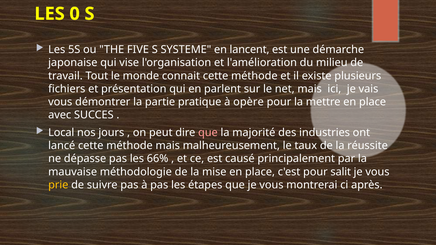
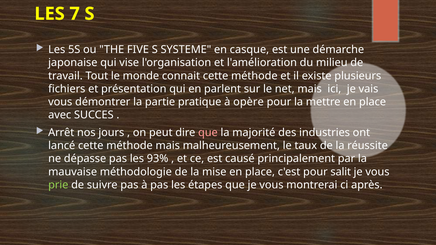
0: 0 -> 7
lancent: lancent -> casque
Local: Local -> Arrêt
66%: 66% -> 93%
prie colour: yellow -> light green
